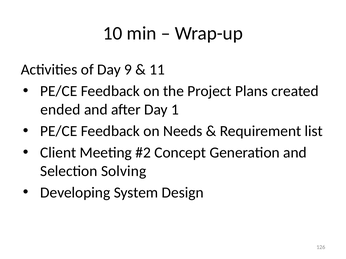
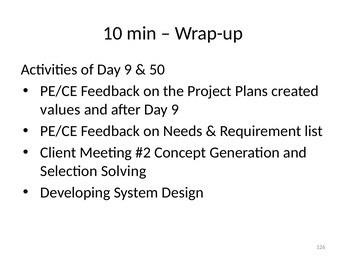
11: 11 -> 50
ended: ended -> values
after Day 1: 1 -> 9
